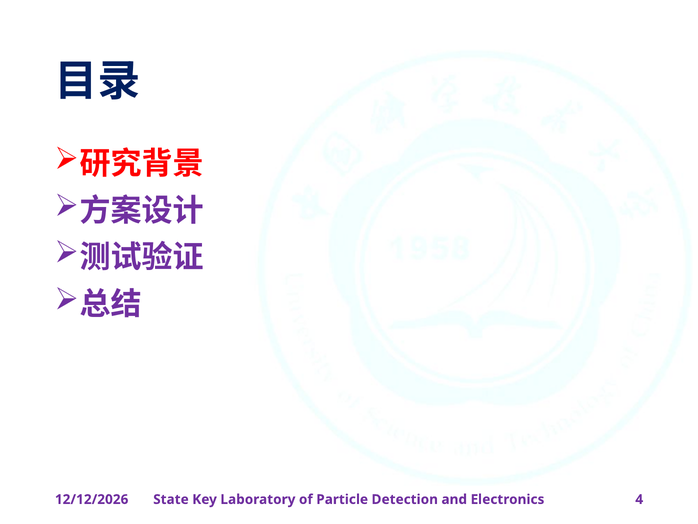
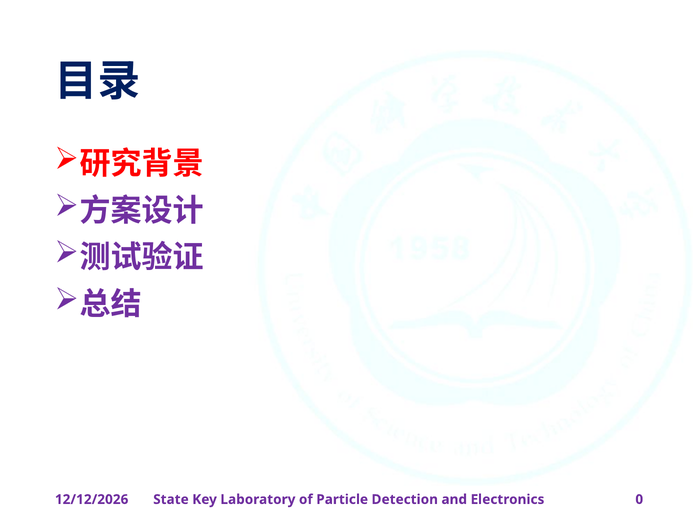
4: 4 -> 0
